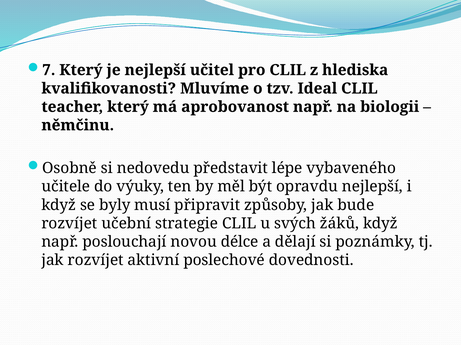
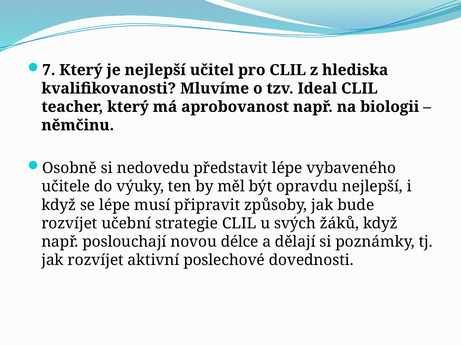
se byly: byly -> lépe
